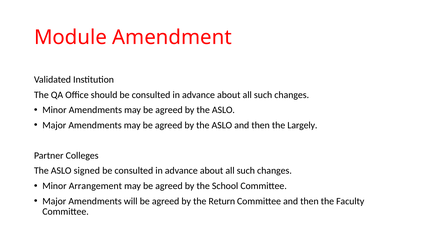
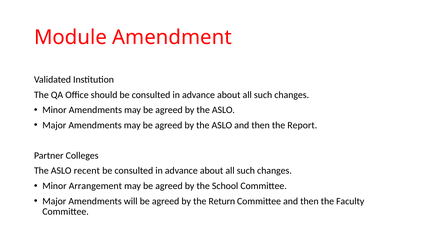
Largely: Largely -> Report
signed: signed -> recent
